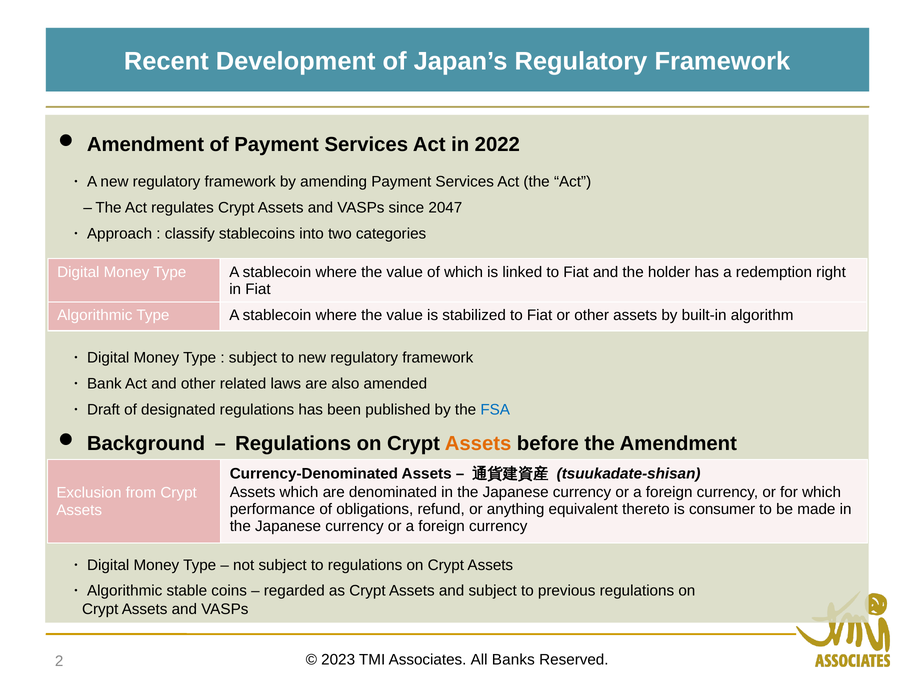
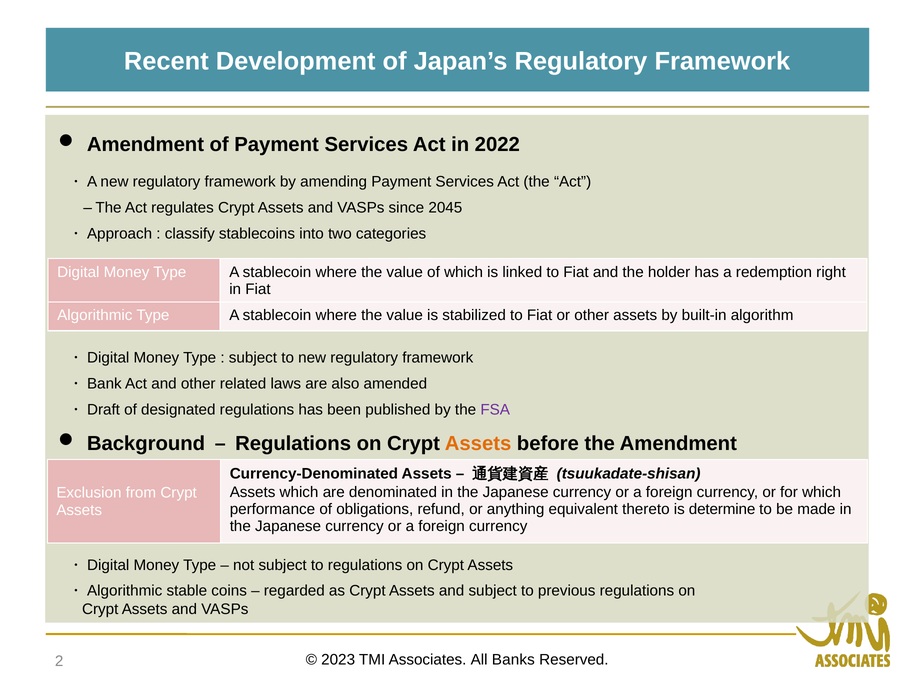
2047: 2047 -> 2045
FSA colour: blue -> purple
consumer: consumer -> determine
